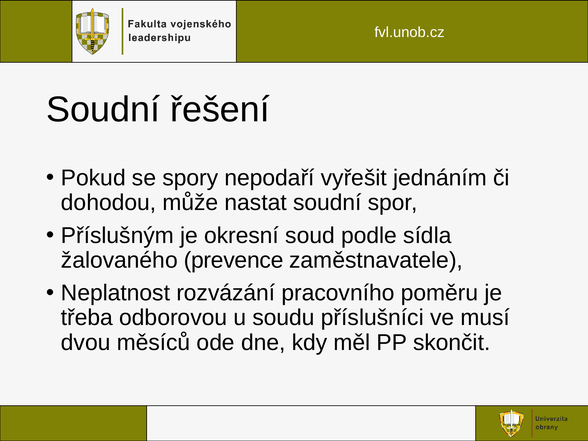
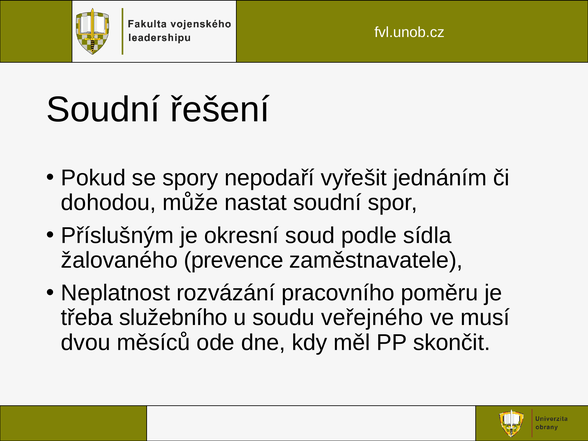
odborovou: odborovou -> služebního
příslušníci: příslušníci -> veřejného
